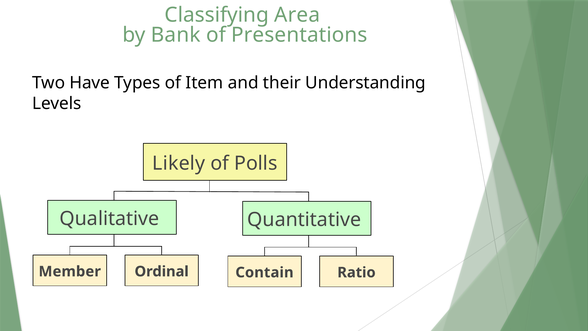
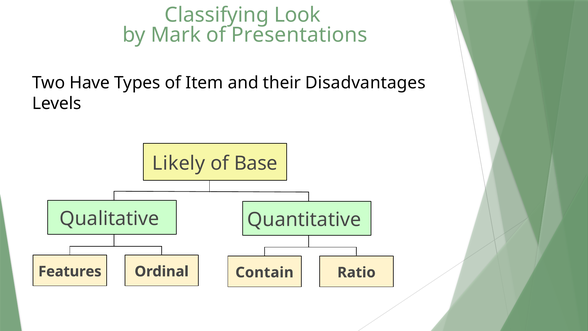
Area: Area -> Look
Bank: Bank -> Mark
Understanding: Understanding -> Disadvantages
Polls: Polls -> Base
Member: Member -> Features
